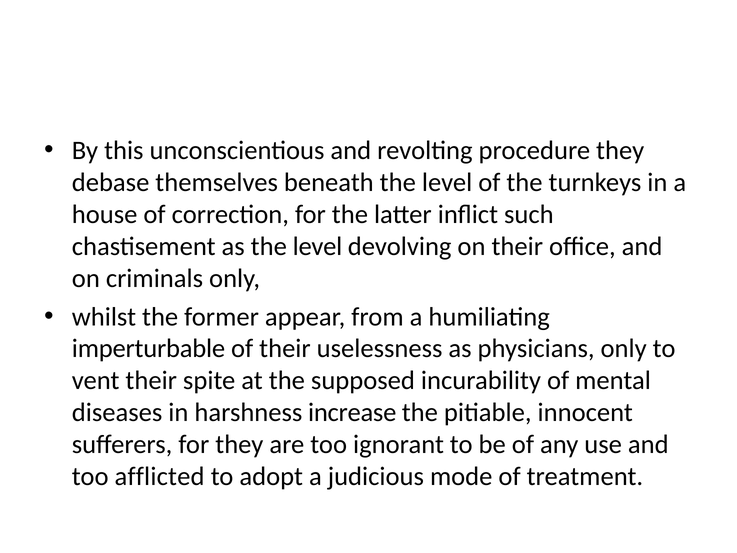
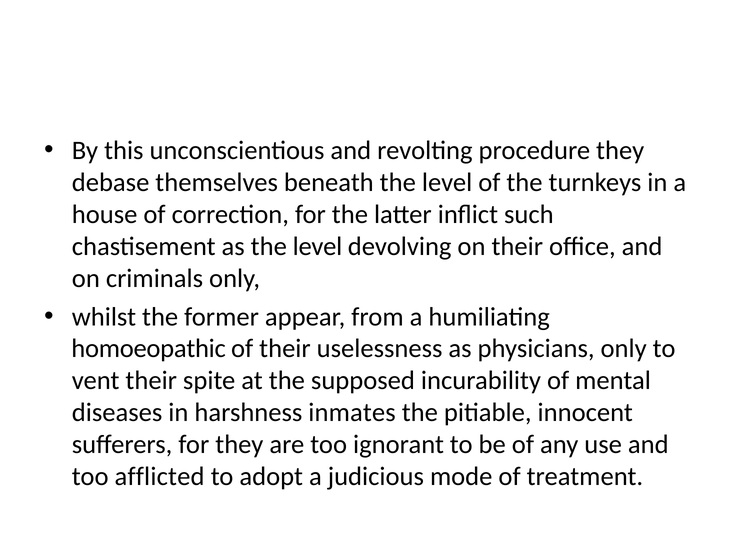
imperturbable: imperturbable -> homoeopathic
increase: increase -> inmates
